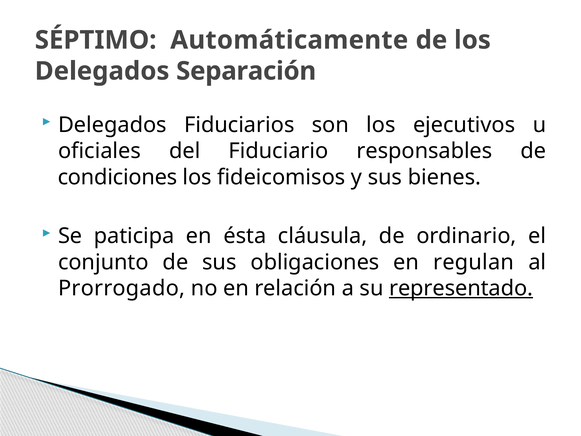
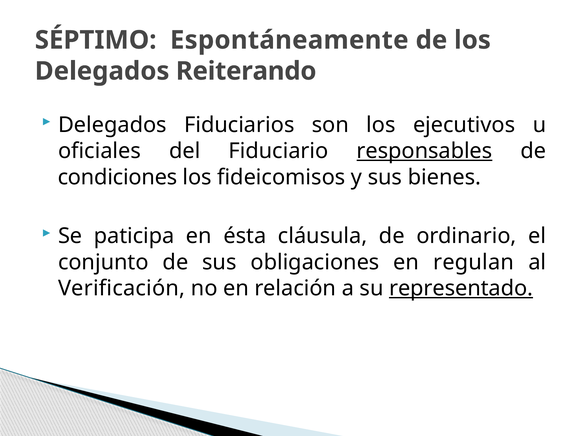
Automáticamente: Automáticamente -> Espontáneamente
Separación: Separación -> Reiterando
responsables underline: none -> present
Prorrogado: Prorrogado -> Verificación
